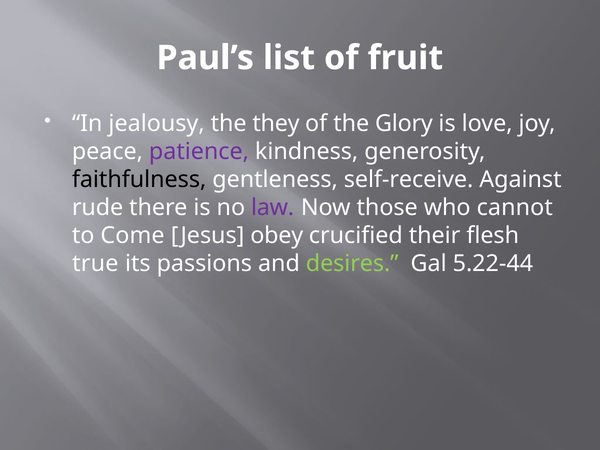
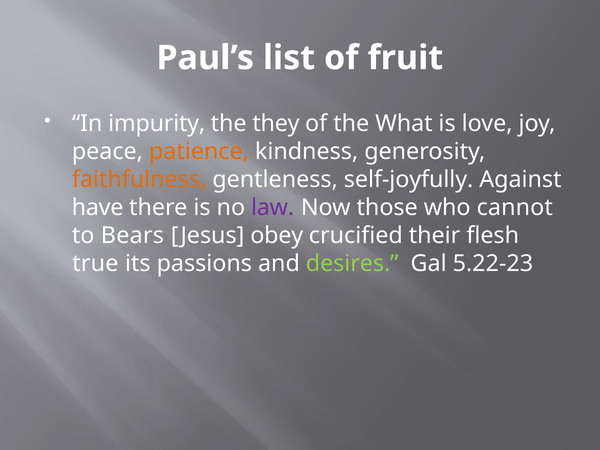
jealousy: jealousy -> impurity
Glory: Glory -> What
patience colour: purple -> orange
faithfulness colour: black -> orange
self-receive: self-receive -> self-joyfully
rude: rude -> have
Come: Come -> Bears
5.22-44: 5.22-44 -> 5.22-23
